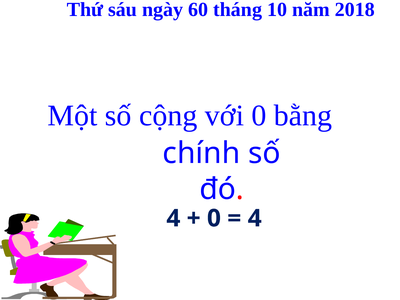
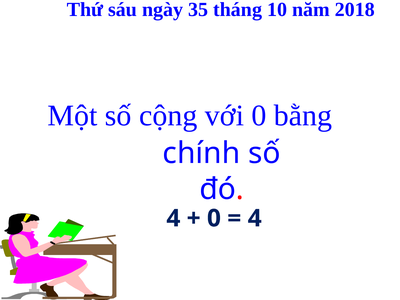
60: 60 -> 35
